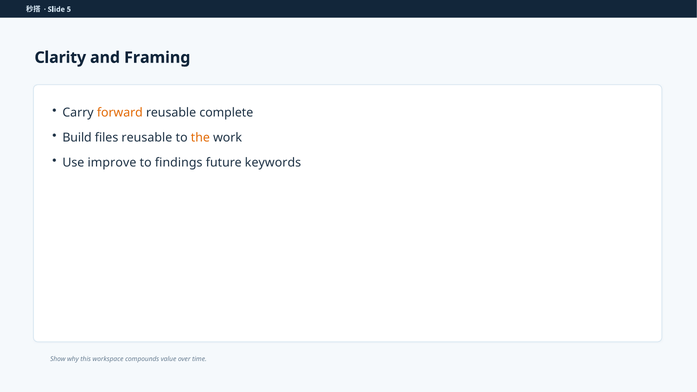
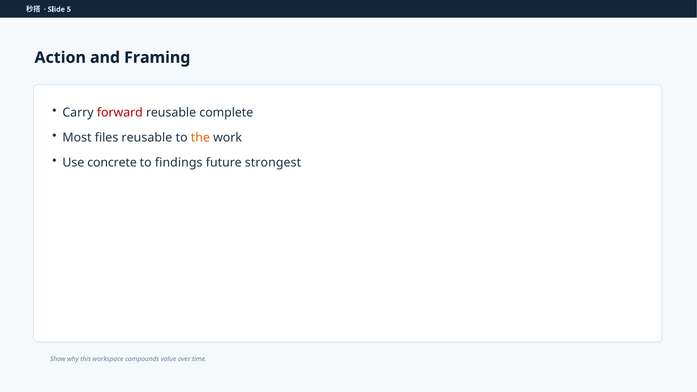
Clarity: Clarity -> Action
forward colour: orange -> red
Build: Build -> Most
improve: improve -> concrete
keywords: keywords -> strongest
